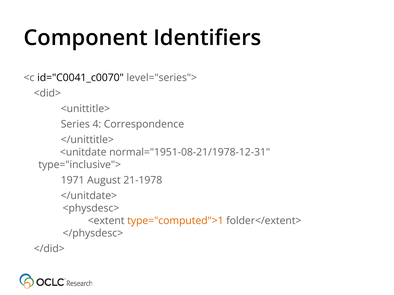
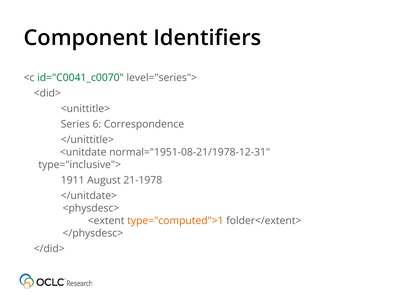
id="C0041_c0070 colour: black -> green
4: 4 -> 6
1971: 1971 -> 1911
